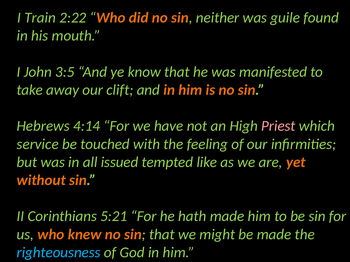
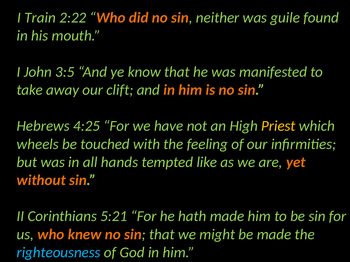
4:14: 4:14 -> 4:25
Priest colour: pink -> yellow
service: service -> wheels
issued: issued -> hands
